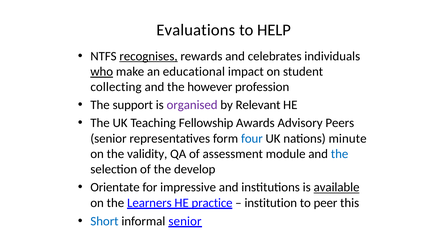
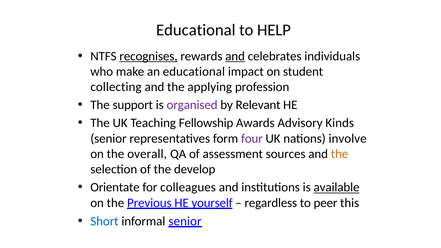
Evaluations at (196, 30): Evaluations -> Educational
and at (235, 56) underline: none -> present
who underline: present -> none
however: however -> applying
Peers: Peers -> Kinds
four colour: blue -> purple
minute: minute -> involve
validity: validity -> overall
module: module -> sources
the at (340, 154) colour: blue -> orange
impressive: impressive -> colleagues
Learners: Learners -> Previous
practice: practice -> yourself
institution: institution -> regardless
